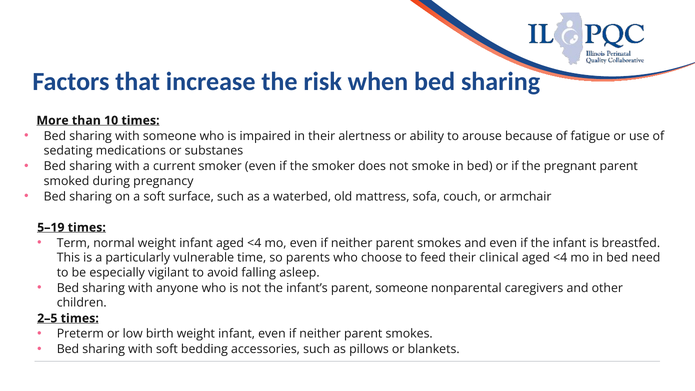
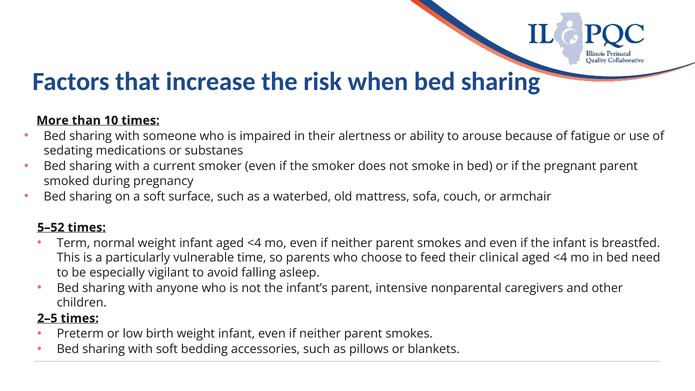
5–19: 5–19 -> 5–52
parent someone: someone -> intensive
